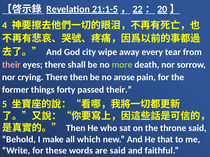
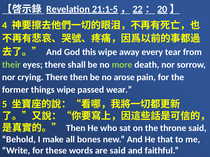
city: city -> this
their at (11, 65) colour: pink -> light green
things forty: forty -> wipe
passed their: their -> wear
which: which -> bones
